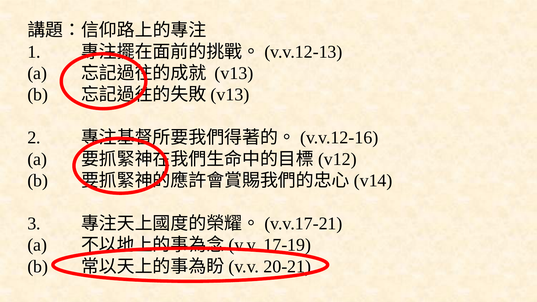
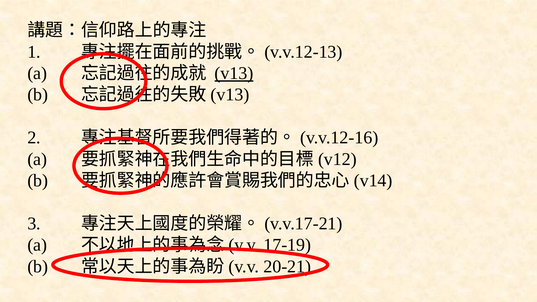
v13 underline: none -> present
